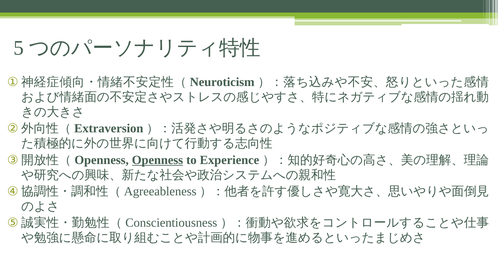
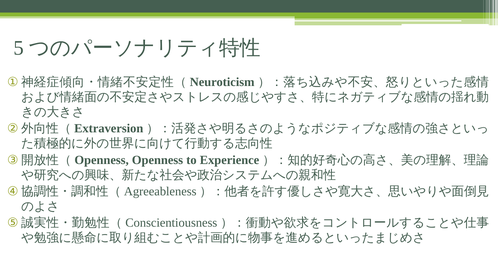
Openness underline: present -> none
